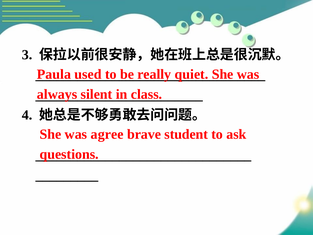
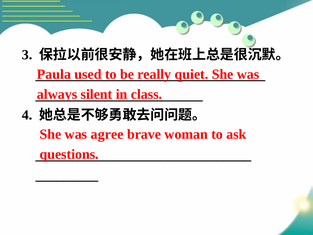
student: student -> woman
